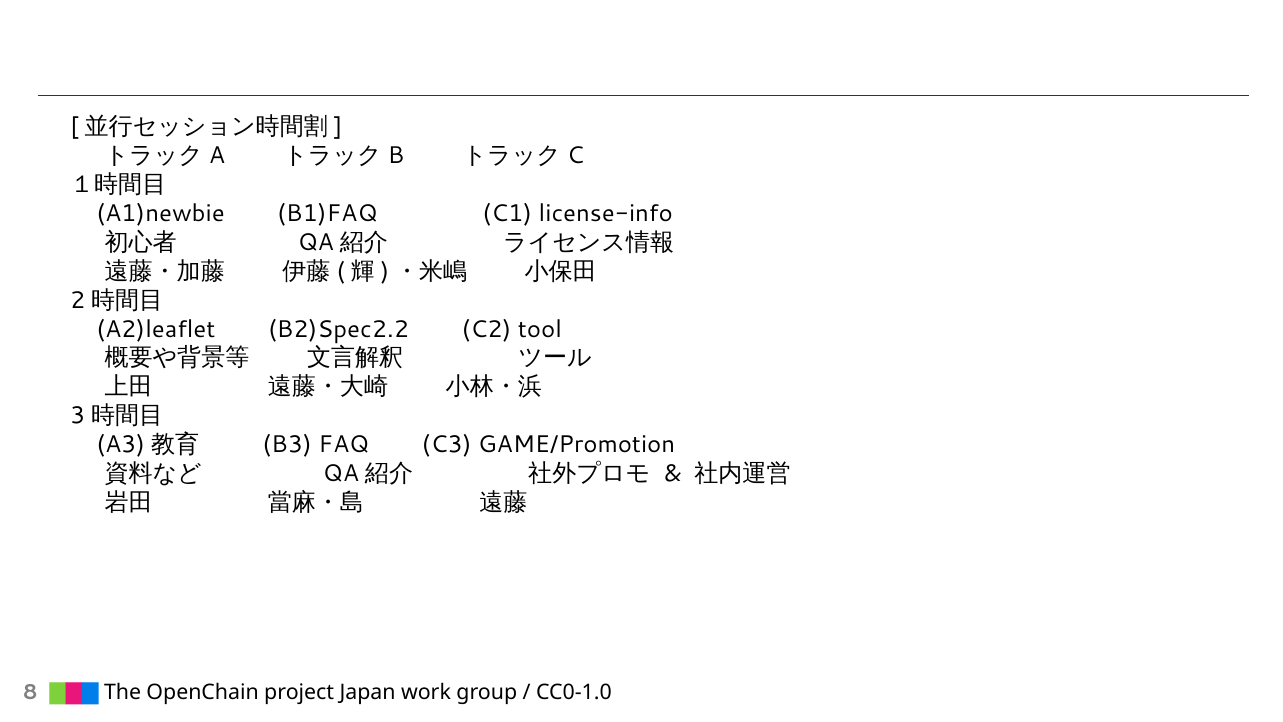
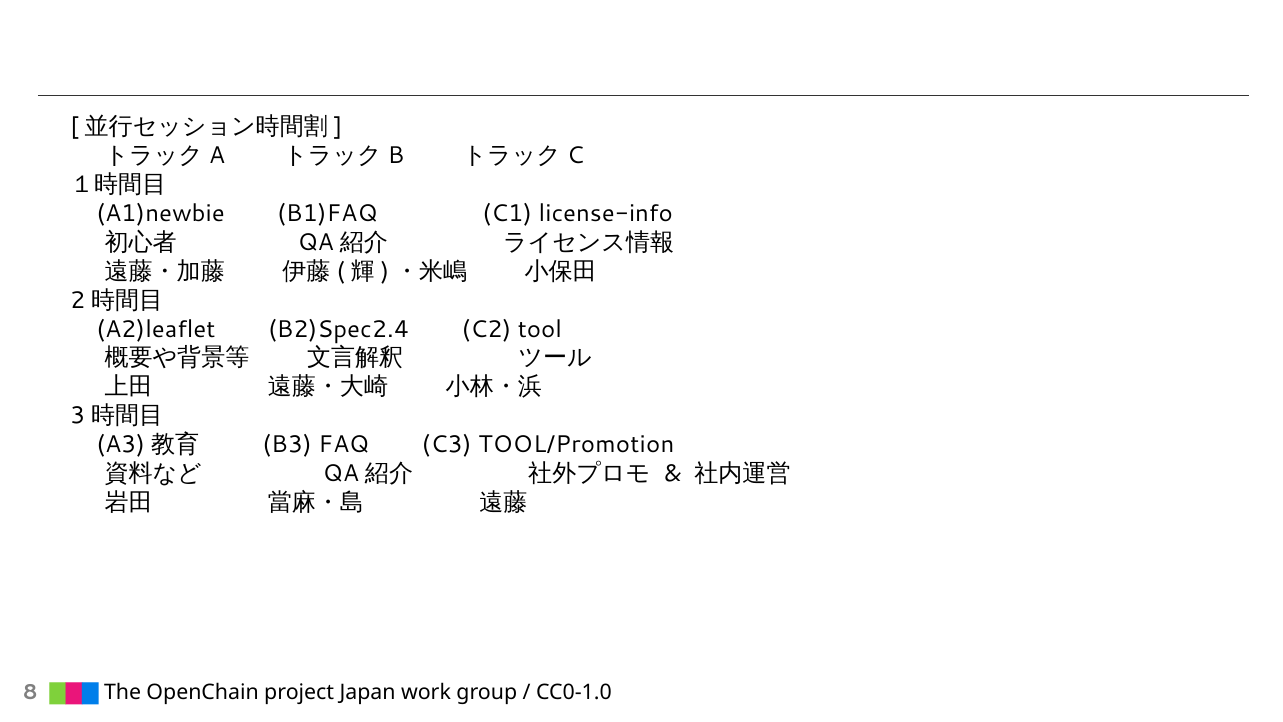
B2)Spec2.2: B2)Spec2.2 -> B2)Spec2.4
GAME/Promotion: GAME/Promotion -> TOOL/Promotion
